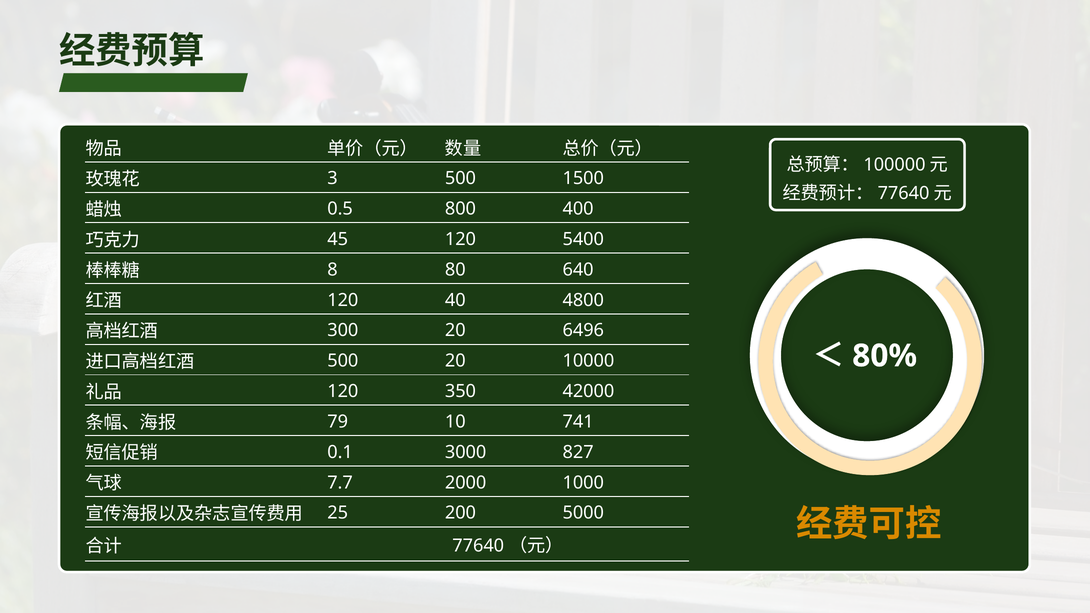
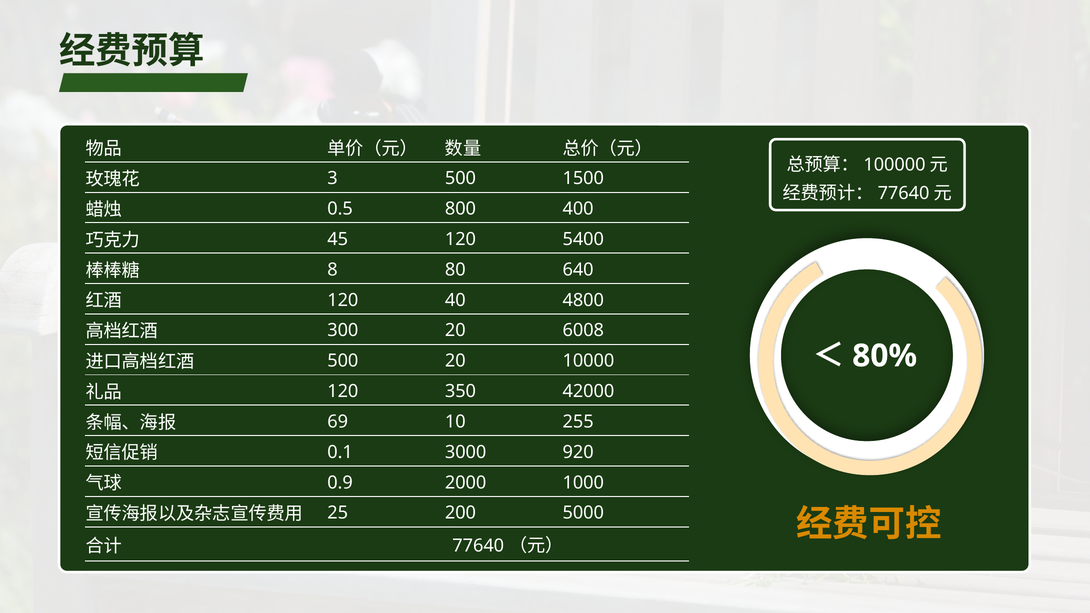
6496: 6496 -> 6008
79: 79 -> 69
741: 741 -> 255
827: 827 -> 920
7.7: 7.7 -> 0.9
